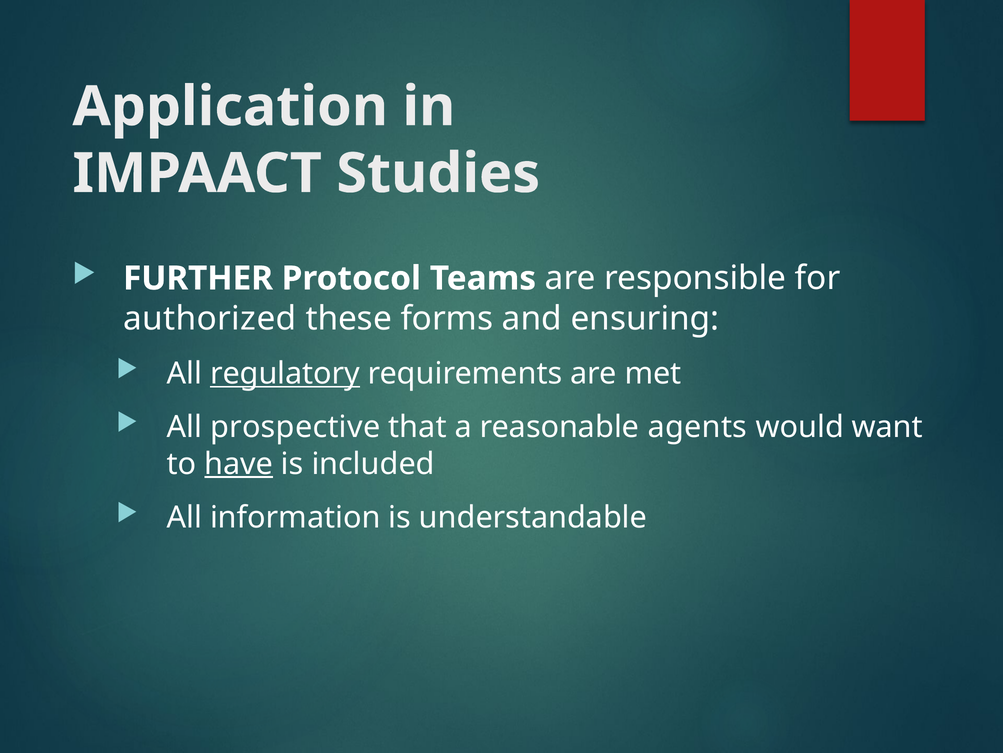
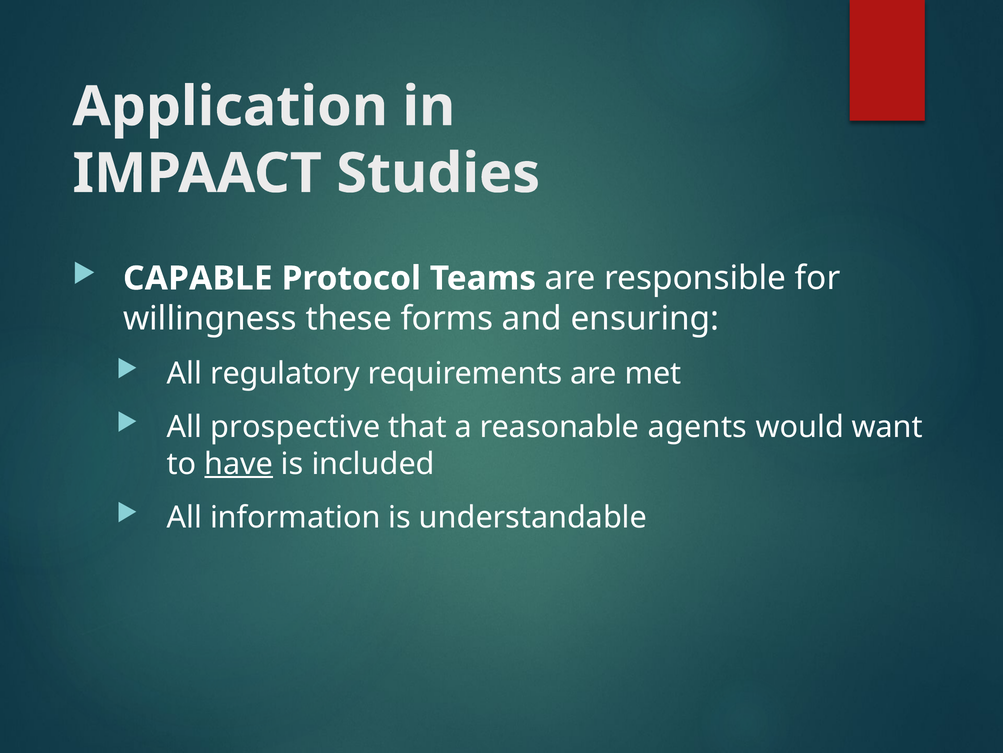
FURTHER: FURTHER -> CAPABLE
authorized: authorized -> willingness
regulatory underline: present -> none
